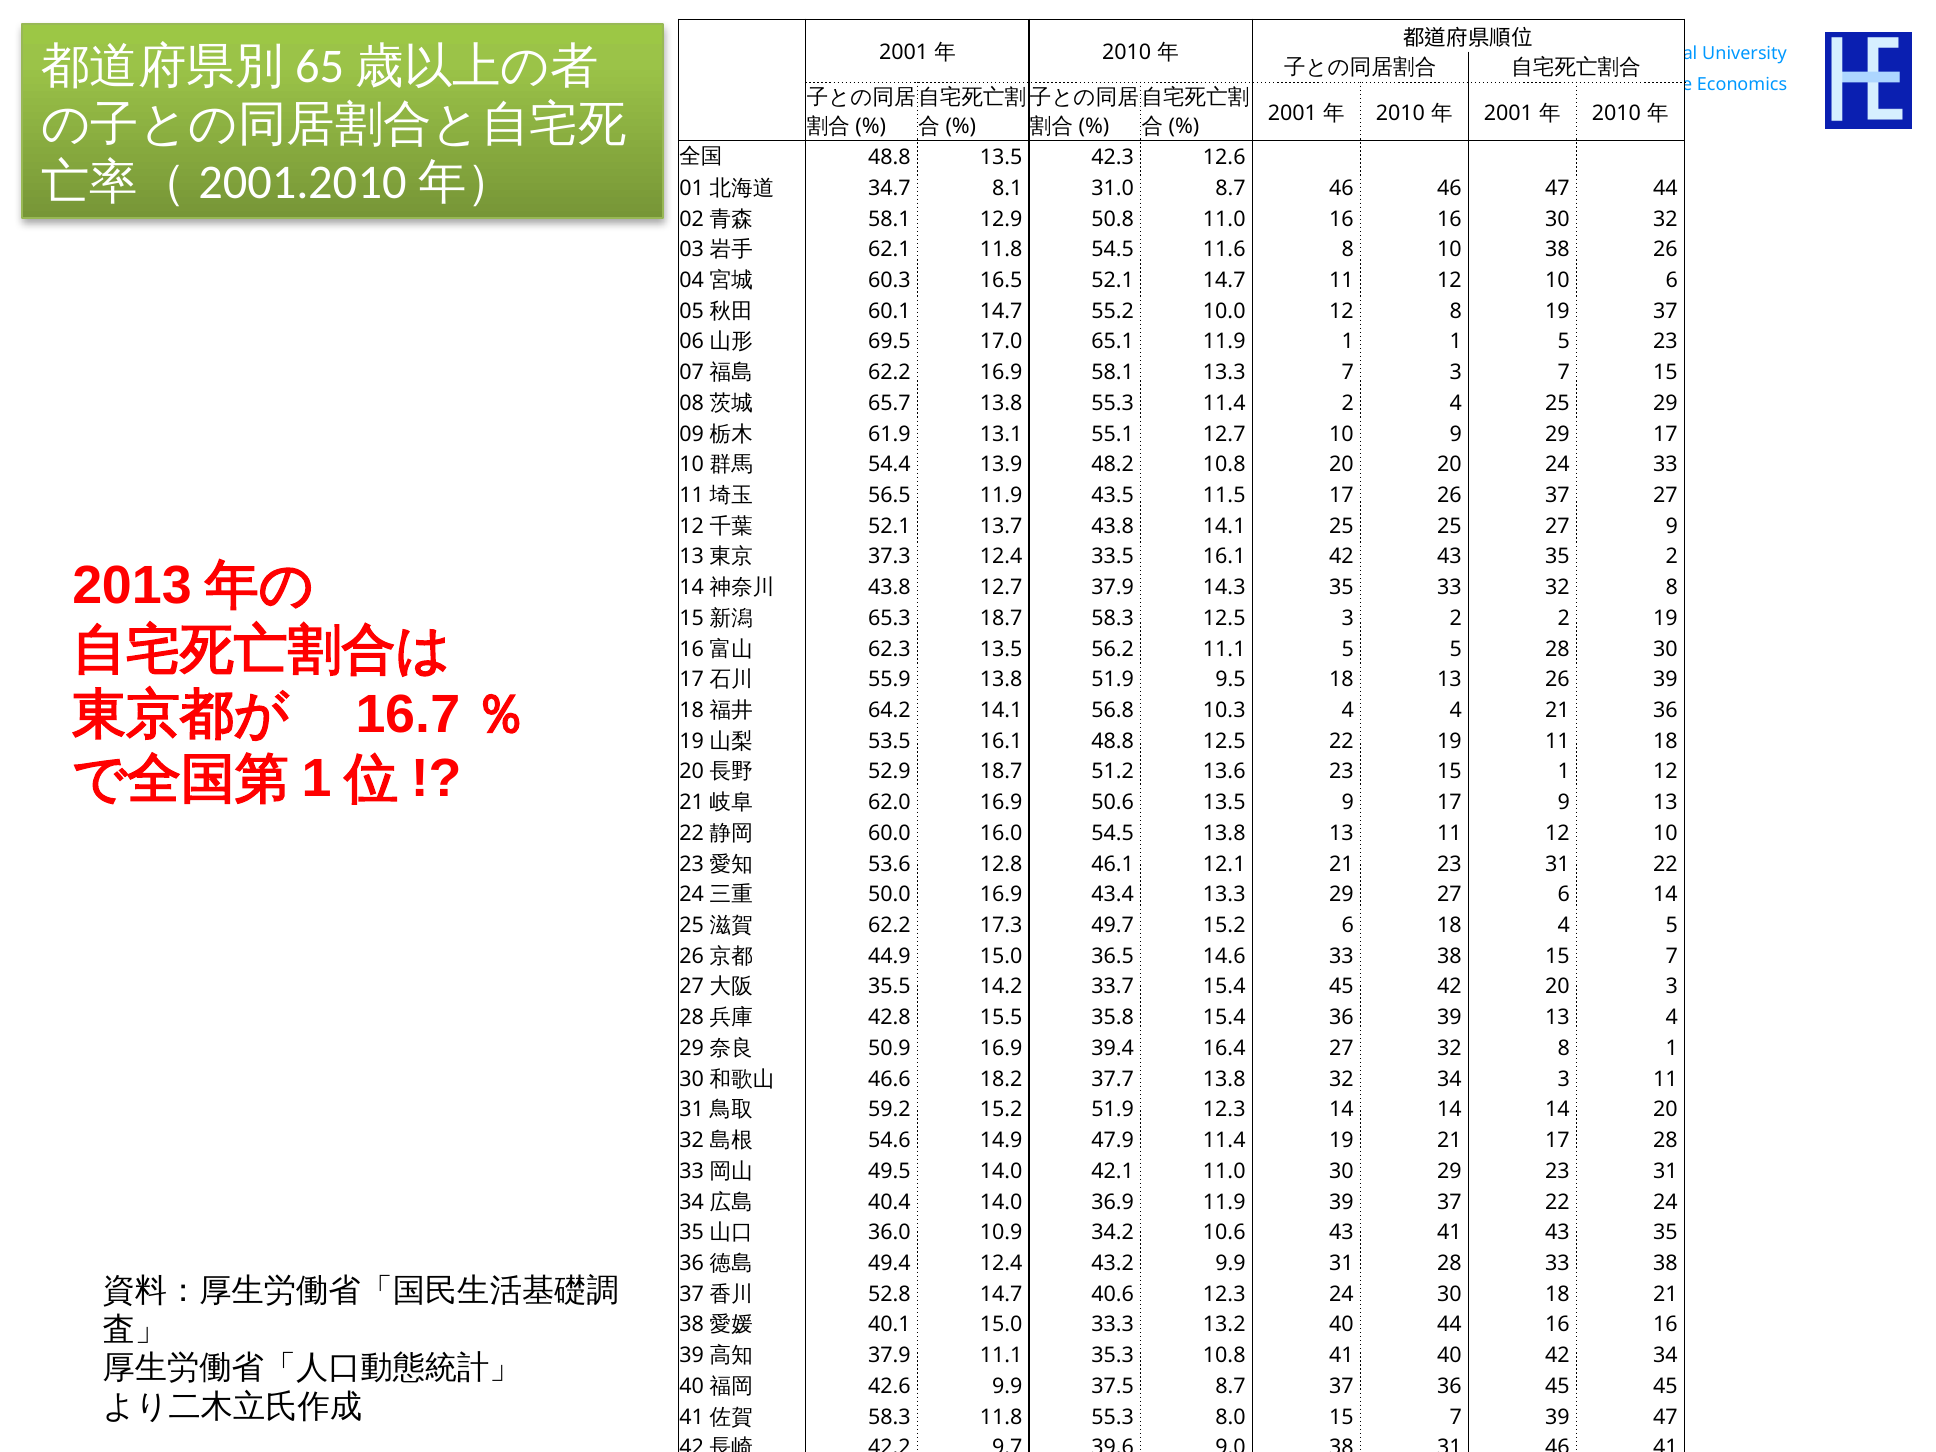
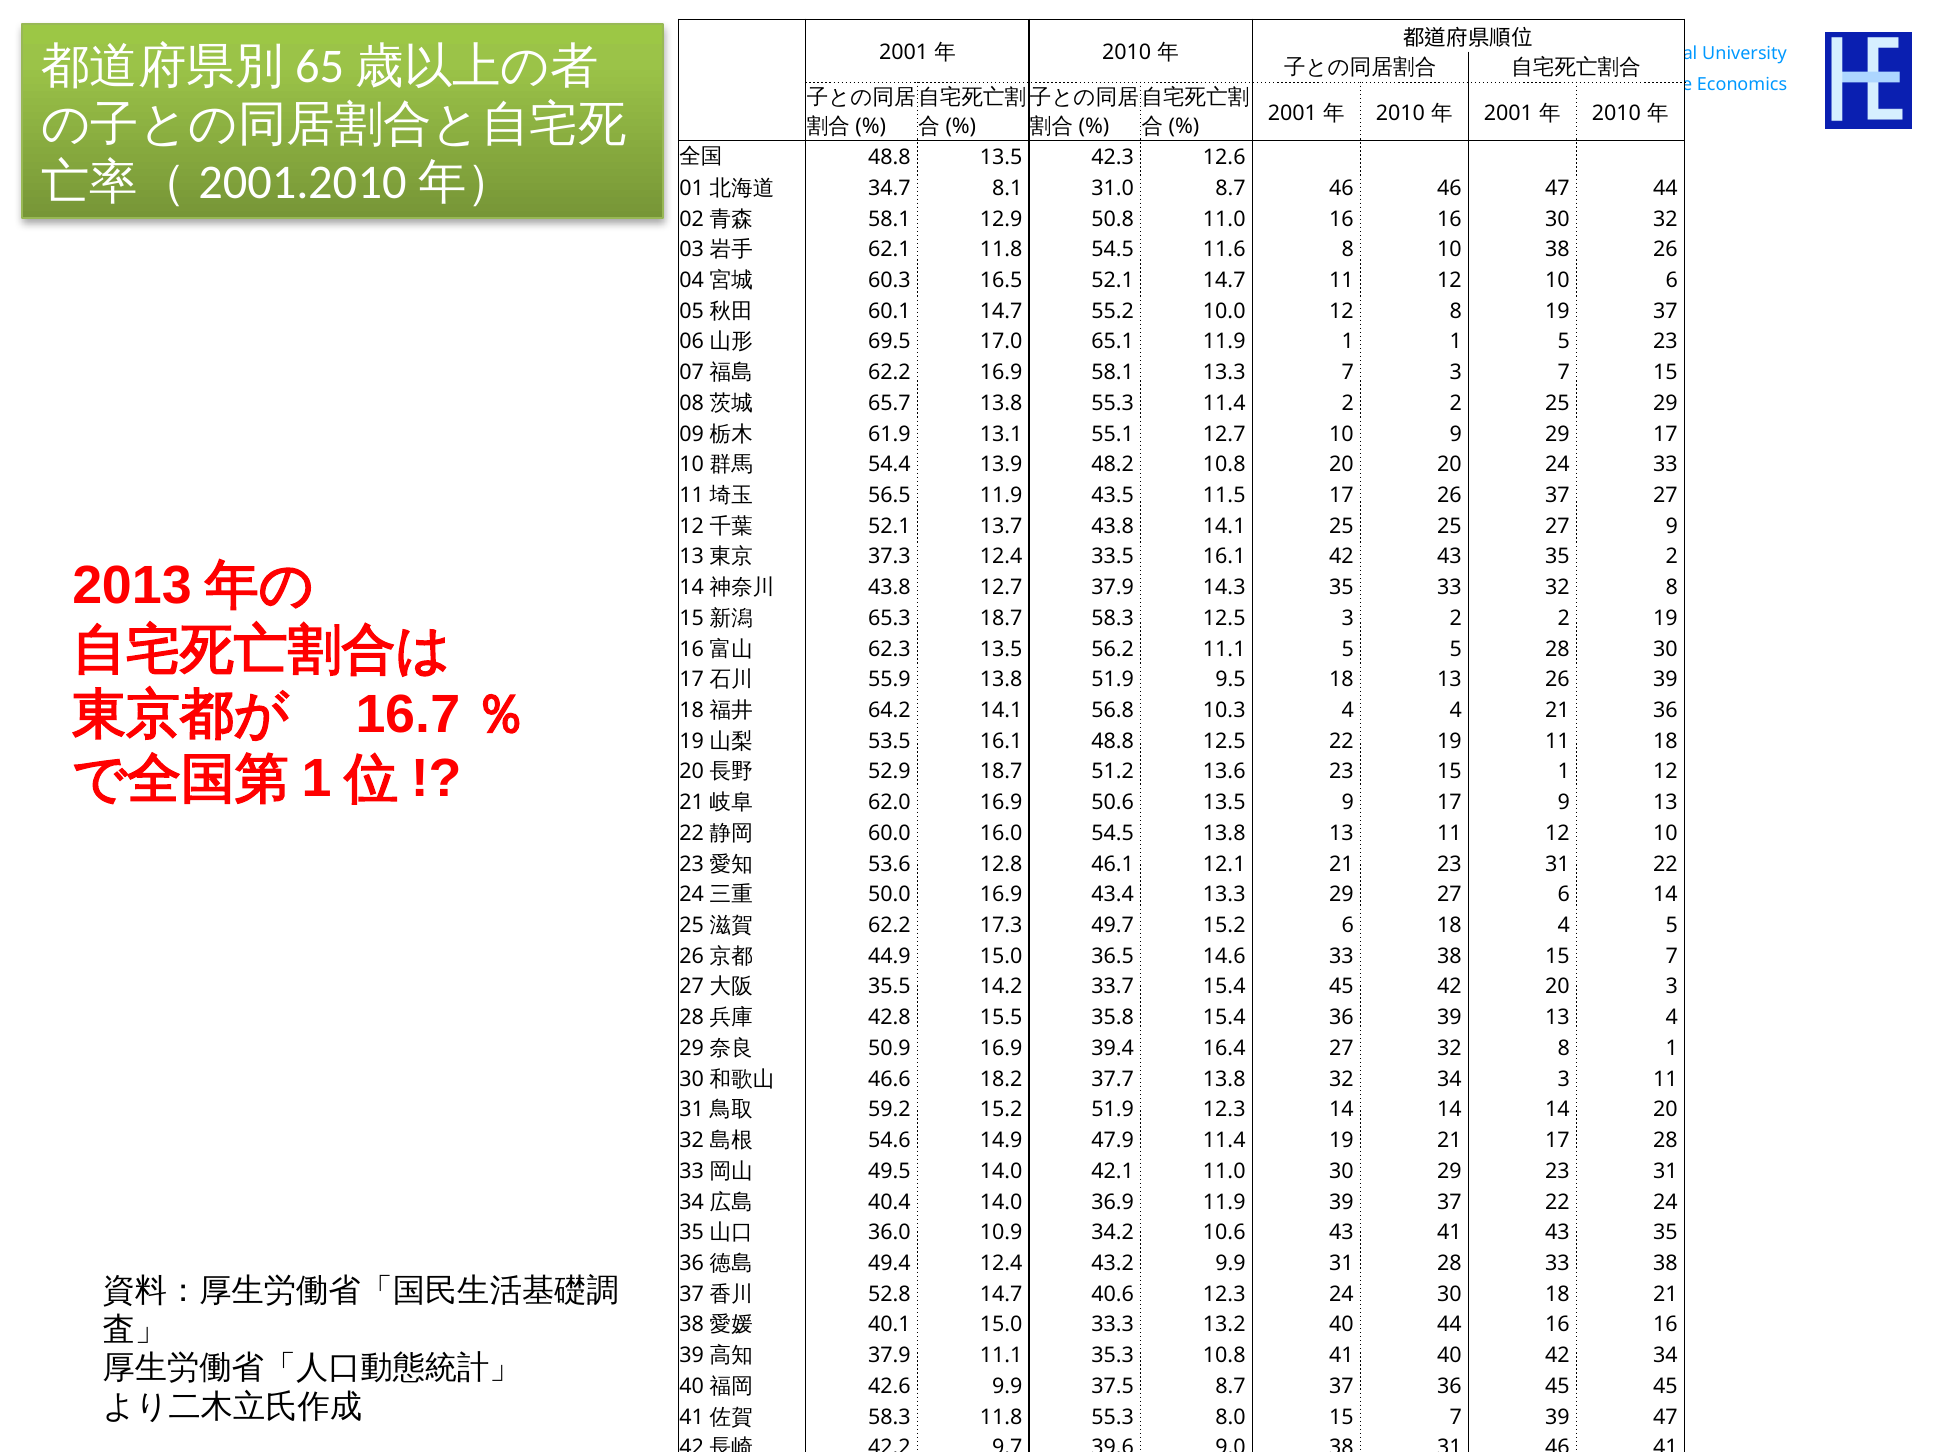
11.4 2 4: 4 -> 2
